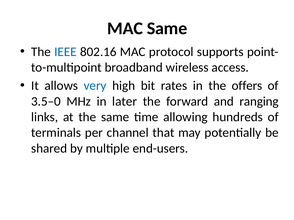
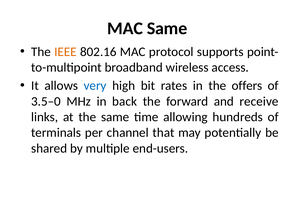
IEEE colour: blue -> orange
later: later -> back
ranging: ranging -> receive
